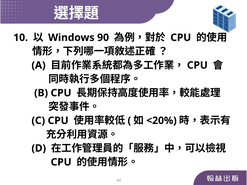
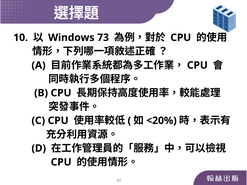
90: 90 -> 73
